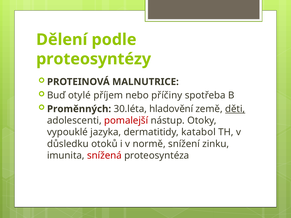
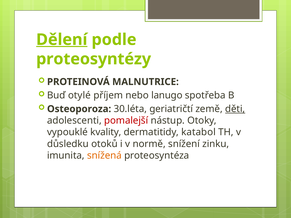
Dělení underline: none -> present
příčiny: příčiny -> lanugo
Proměnných: Proměnných -> Osteoporoza
hladovění: hladovění -> geriatričtí
jazyka: jazyka -> kvality
snížená colour: red -> orange
